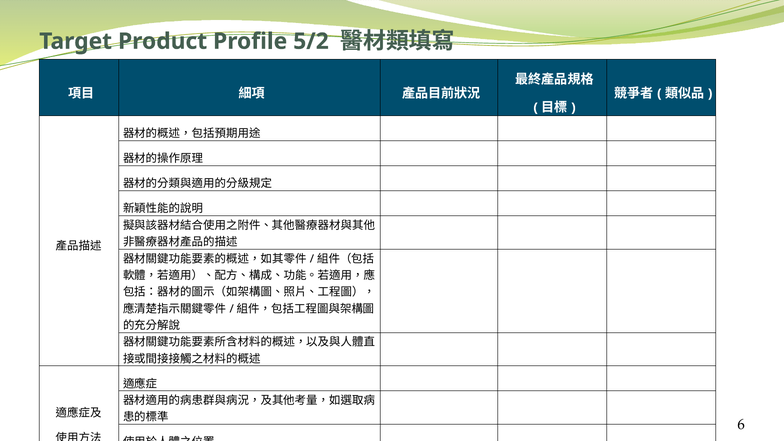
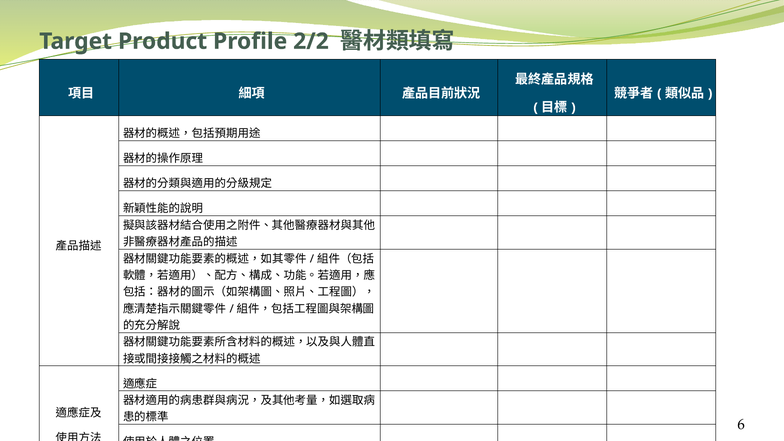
5/2: 5/2 -> 2/2
